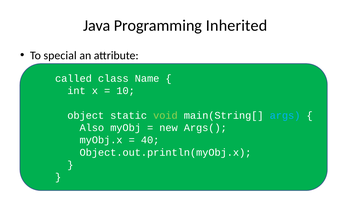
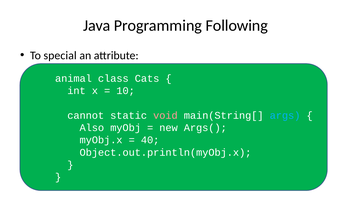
Inherited: Inherited -> Following
called: called -> animal
Name: Name -> Cats
object: object -> cannot
void colour: light green -> pink
